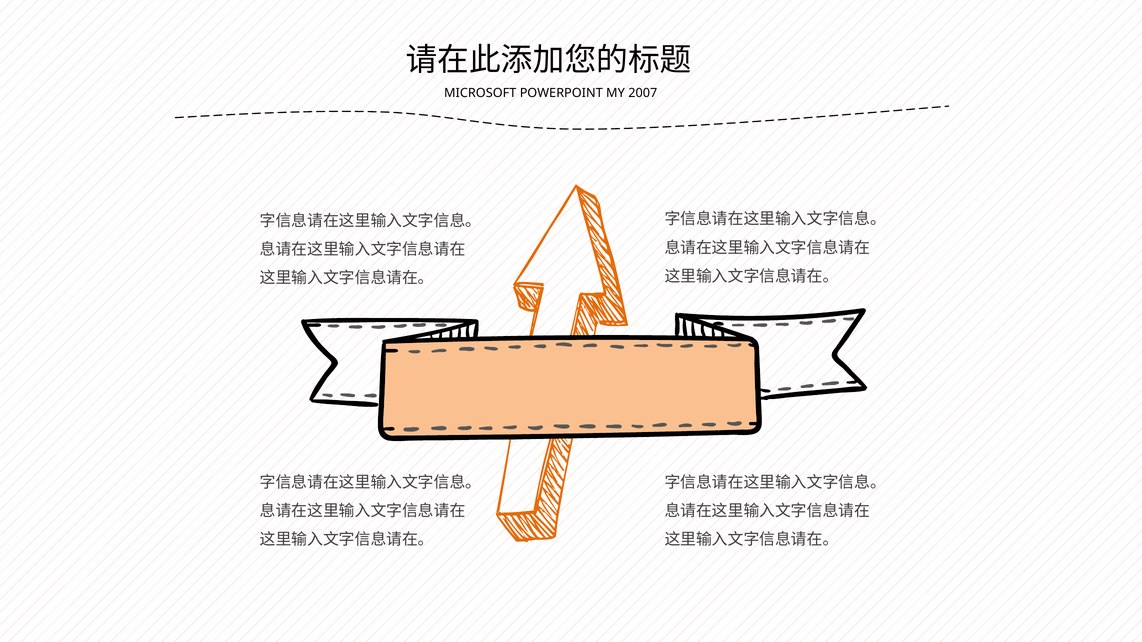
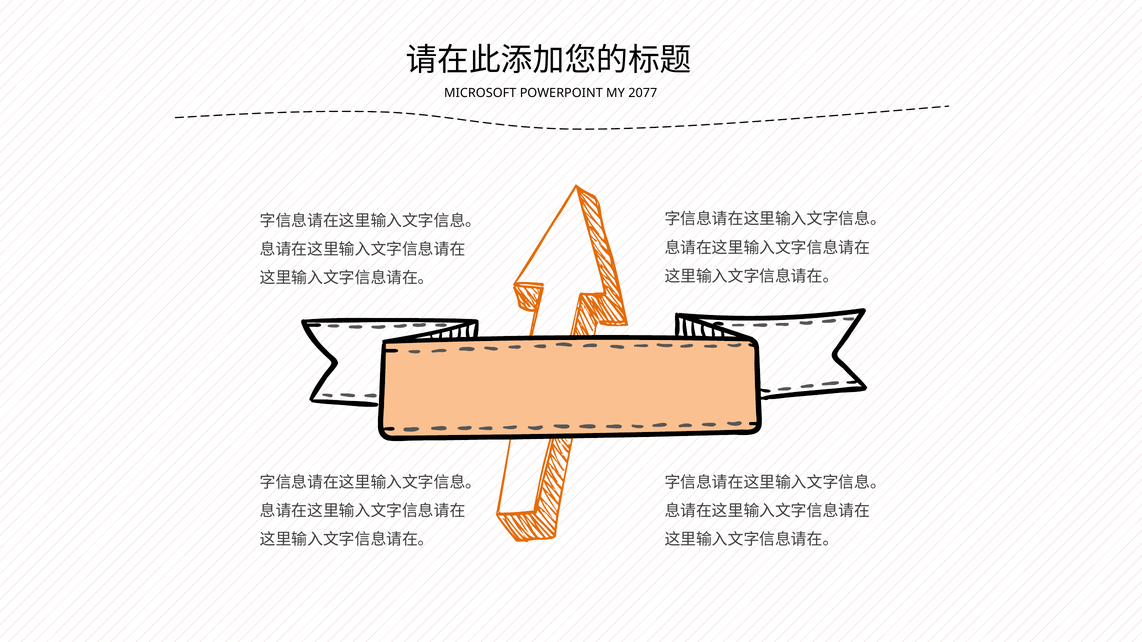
2007: 2007 -> 2077
